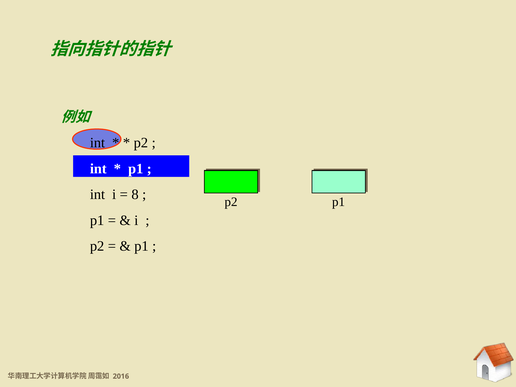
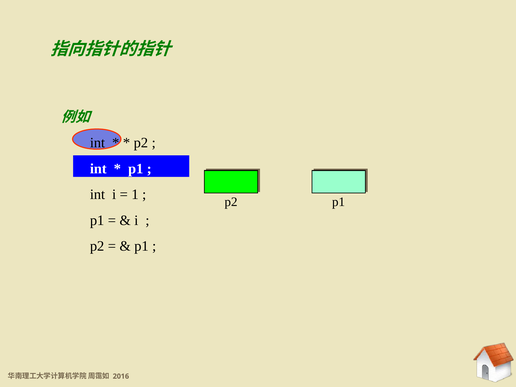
8: 8 -> 1
